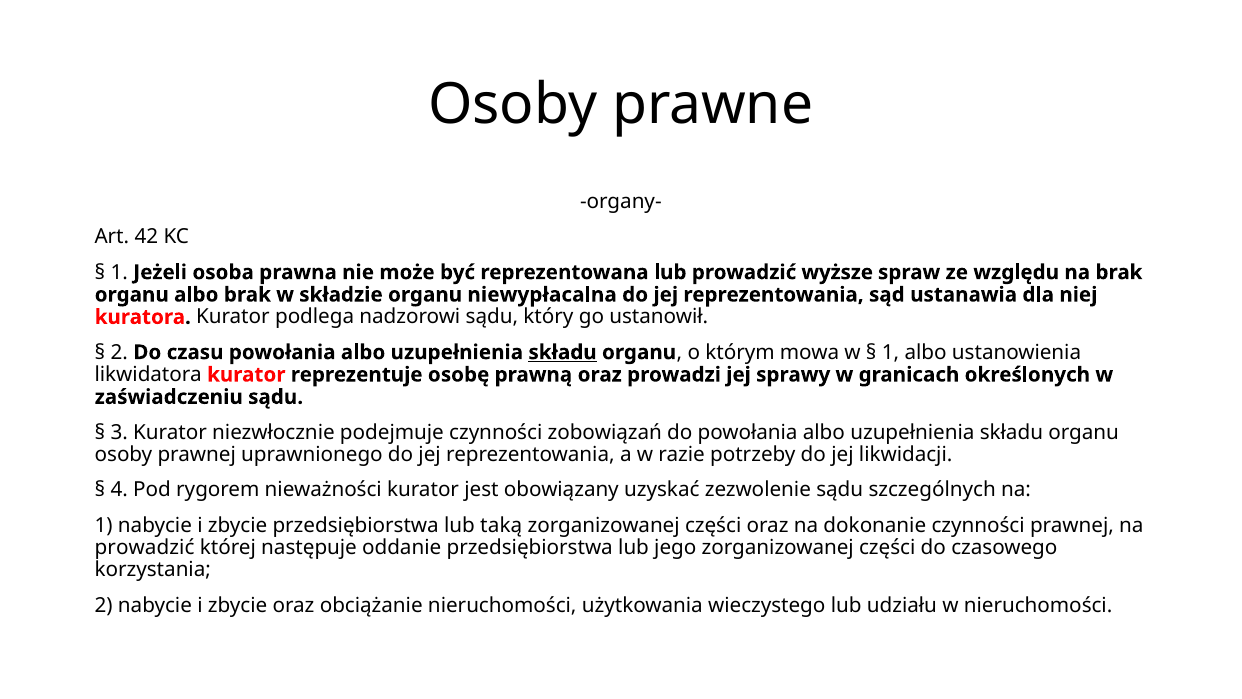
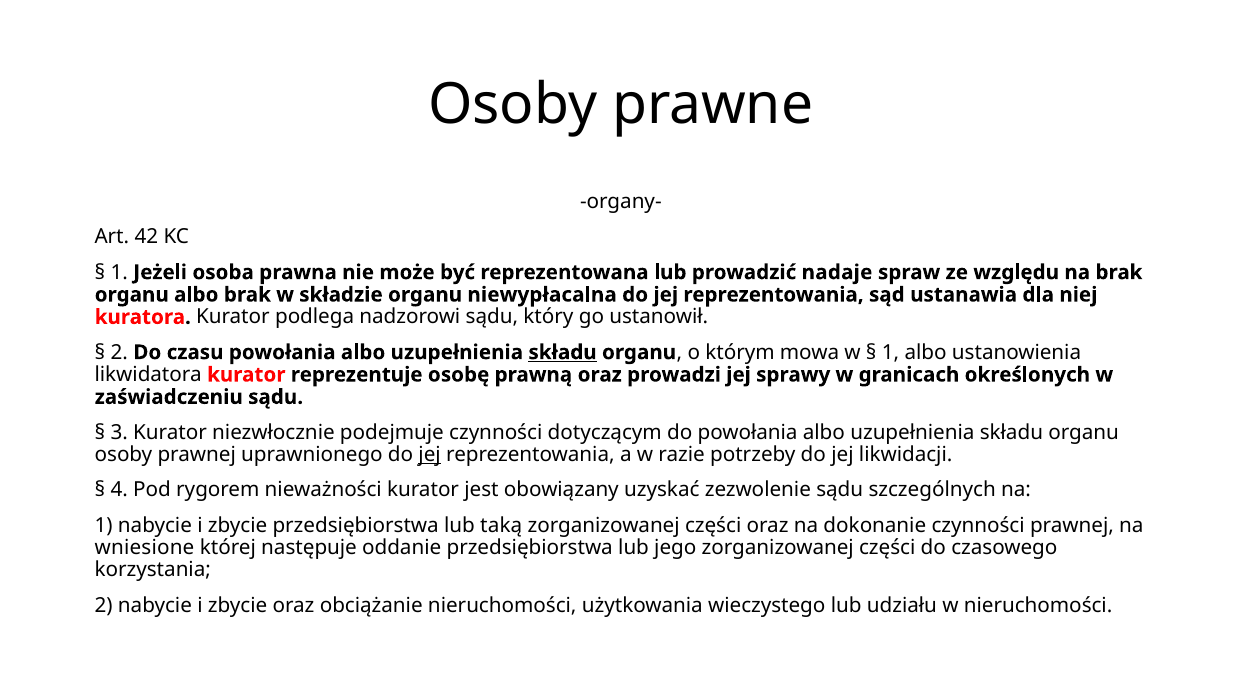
wyższe: wyższe -> nadaje
zobowiązań: zobowiązań -> dotyczącym
jej at (430, 454) underline: none -> present
prowadzić at (145, 547): prowadzić -> wniesione
